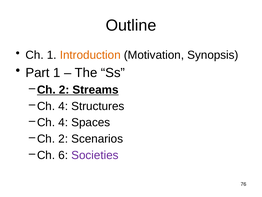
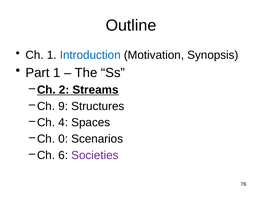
Introduction colour: orange -> blue
4 at (63, 106): 4 -> 9
2 at (63, 139): 2 -> 0
